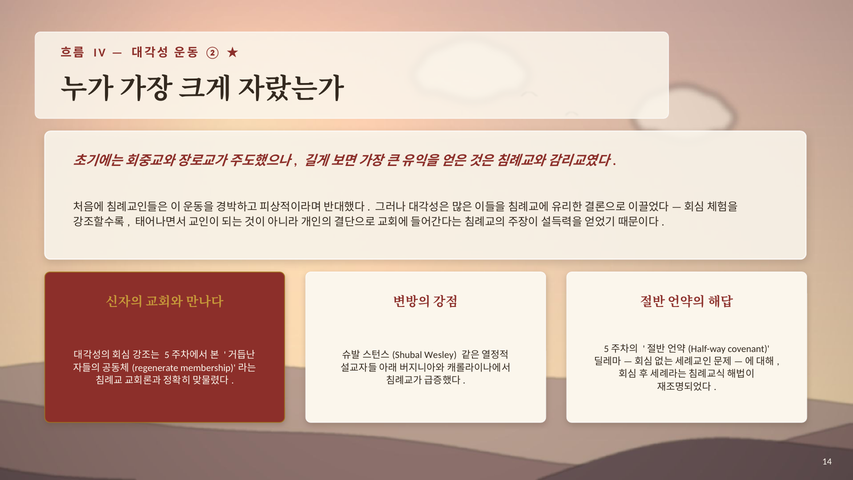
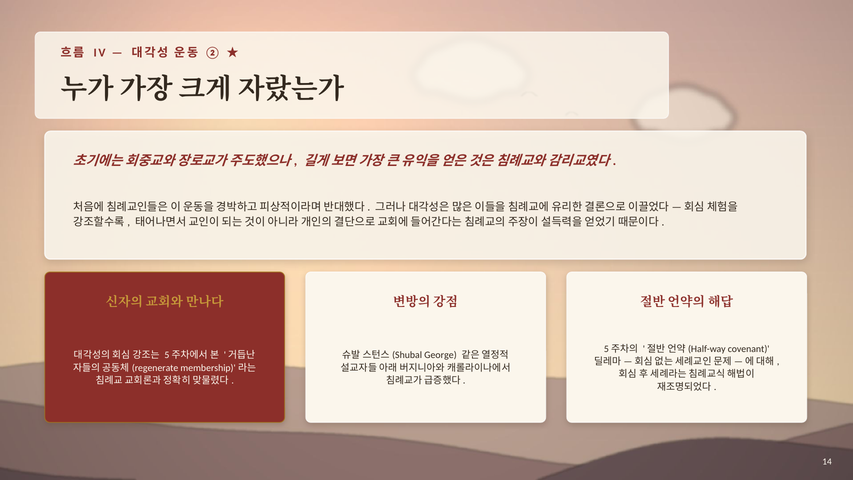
Wesley: Wesley -> George
